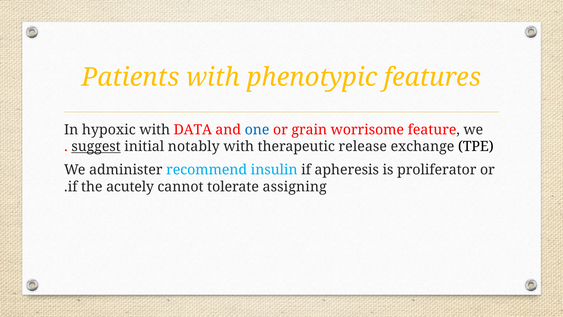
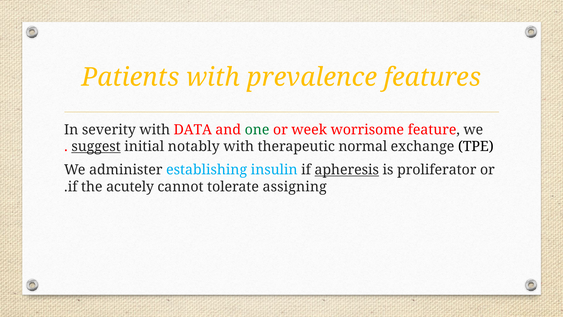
phenotypic: phenotypic -> prevalence
hypoxic: hypoxic -> severity
one colour: blue -> green
grain: grain -> week
release: release -> normal
recommend: recommend -> establishing
apheresis underline: none -> present
